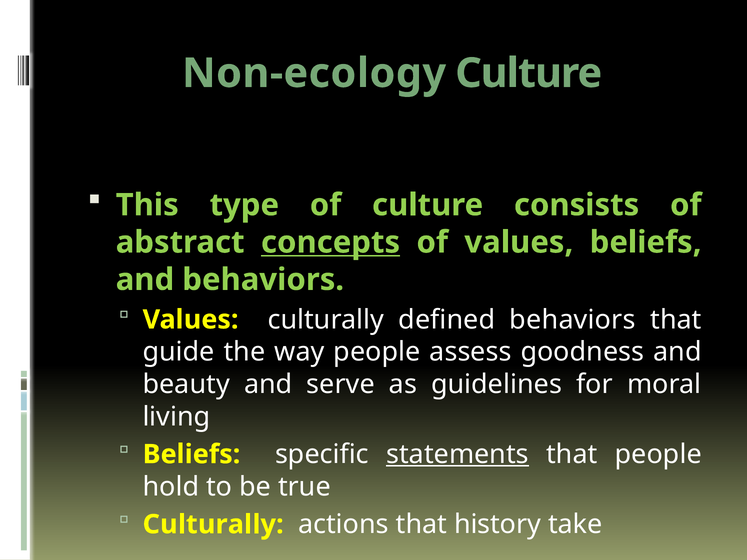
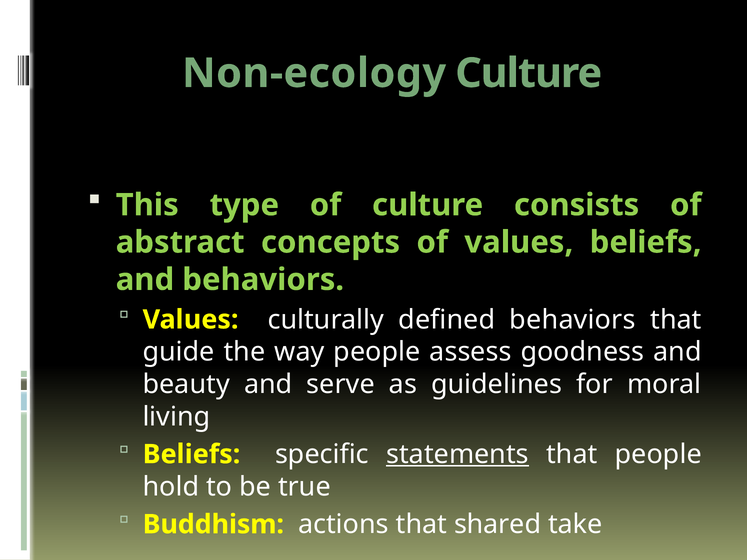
concepts underline: present -> none
Culturally at (213, 525): Culturally -> Buddhism
history: history -> shared
